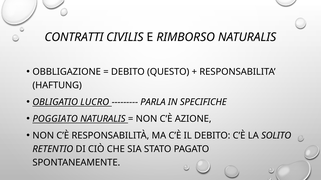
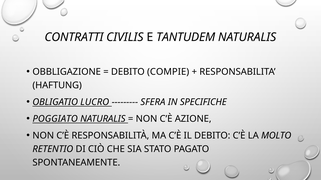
RIMBORSO: RIMBORSO -> TANTUDEM
QUESTO: QUESTO -> COMPIE
PARLA: PARLA -> SFERA
SOLITO: SOLITO -> MOLTO
